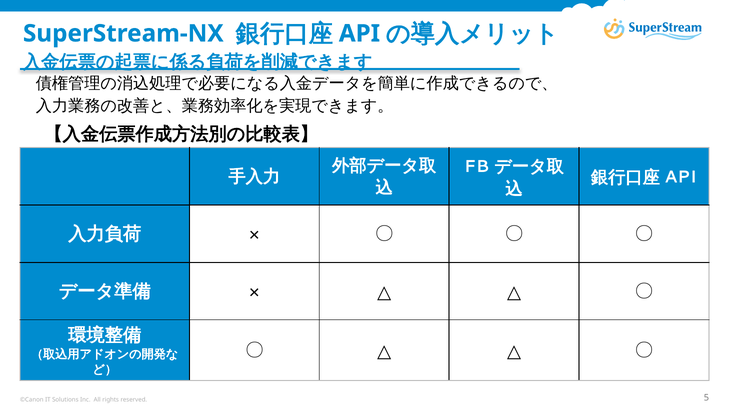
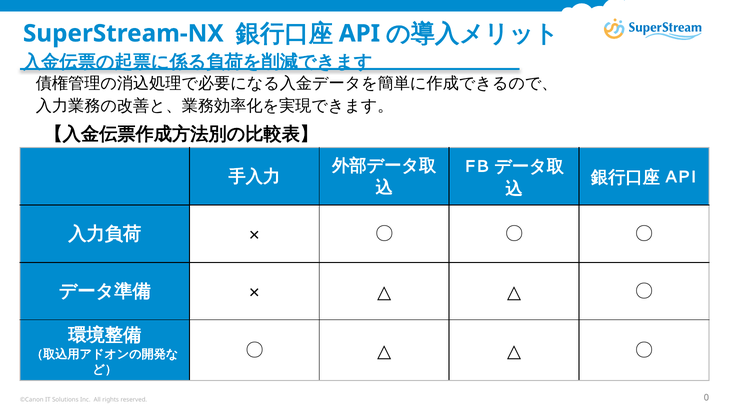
5: 5 -> 0
